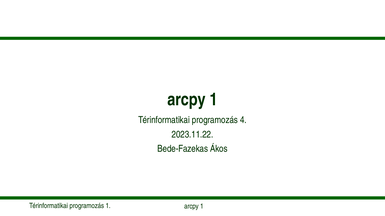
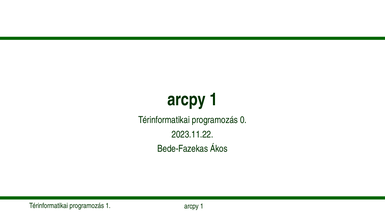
4: 4 -> 0
